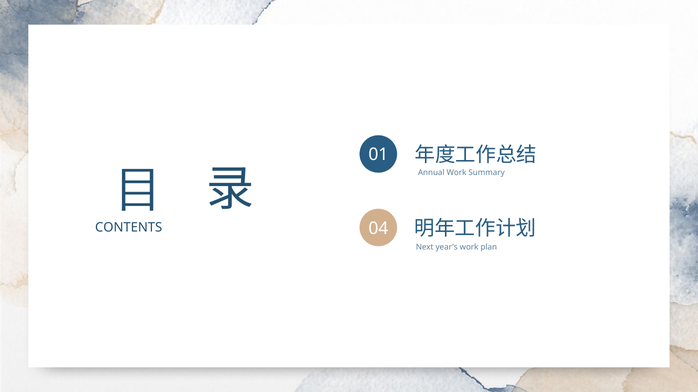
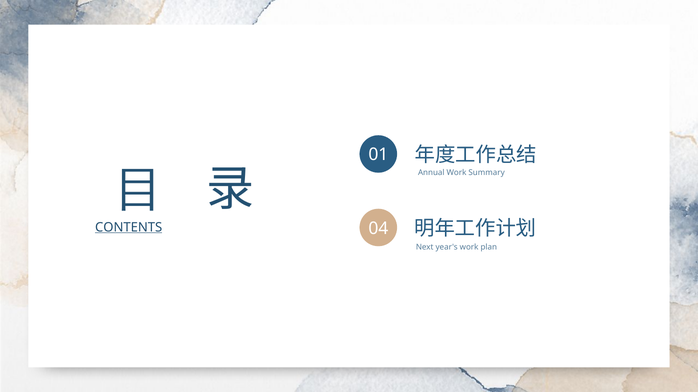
CONTENTS underline: none -> present
